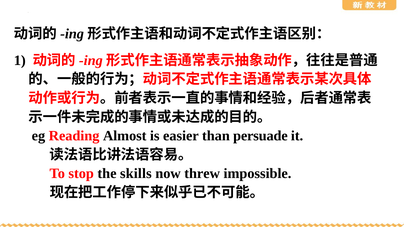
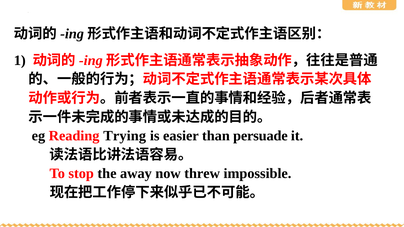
Almost: Almost -> Trying
skills: skills -> away
